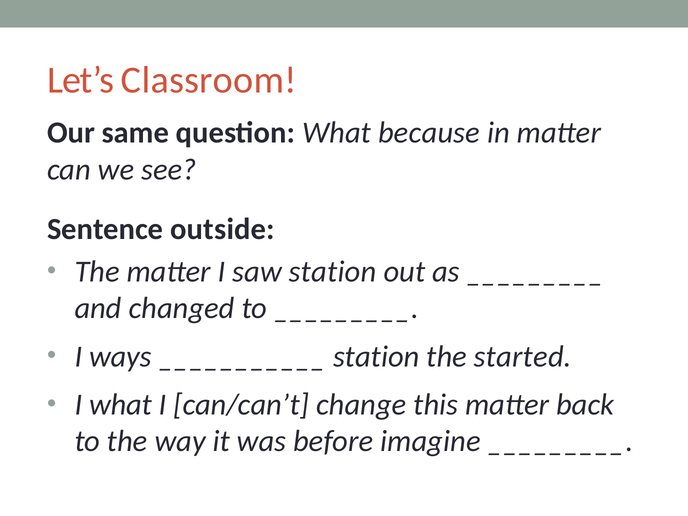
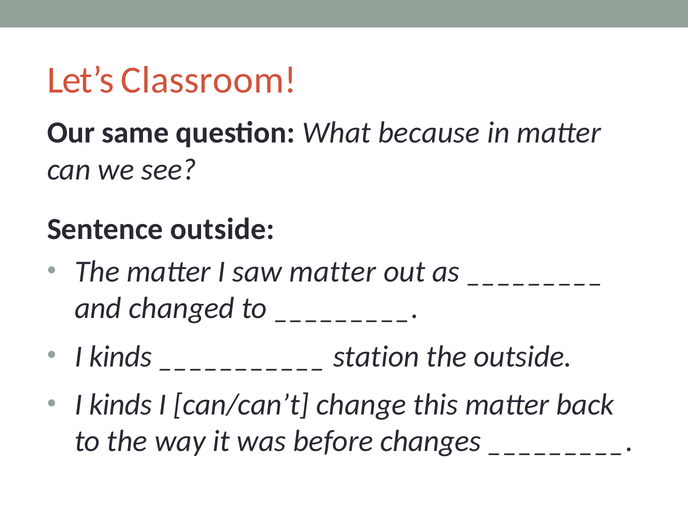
saw station: station -> matter
ways at (120, 357): ways -> kinds
the started: started -> outside
what at (121, 405): what -> kinds
imagine: imagine -> changes
